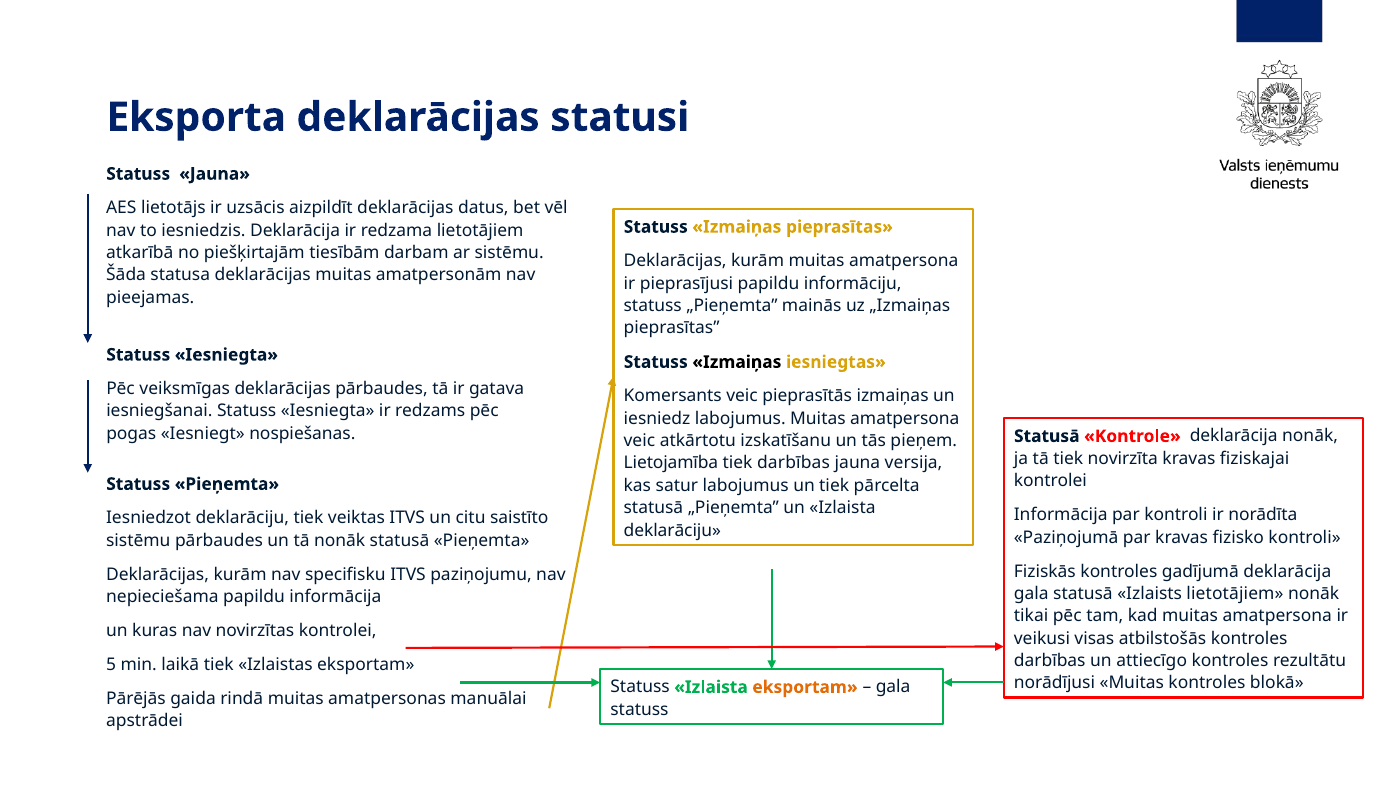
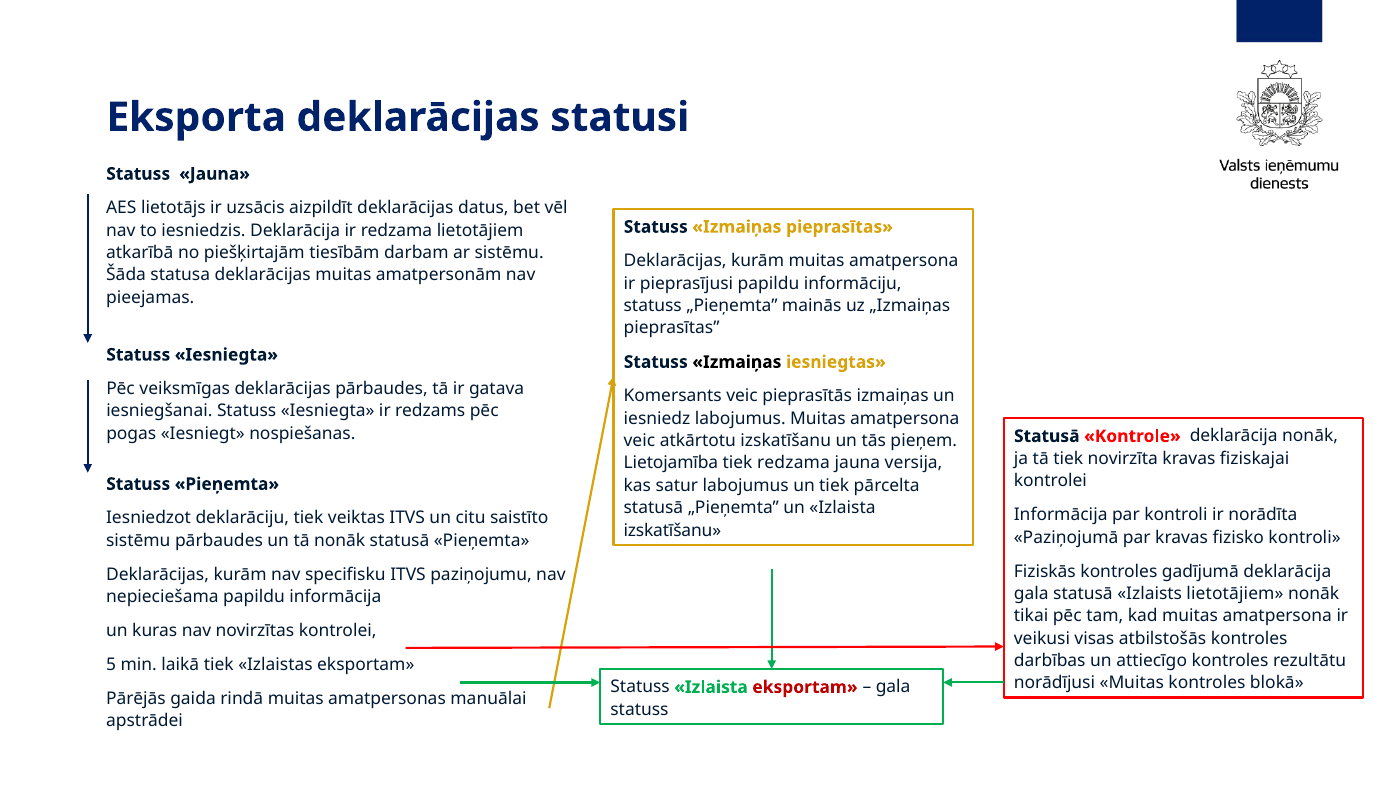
tiek darbības: darbības -> redzama
deklarāciju at (672, 530): deklarāciju -> izskatīšanu
eksportam at (805, 687) colour: orange -> red
